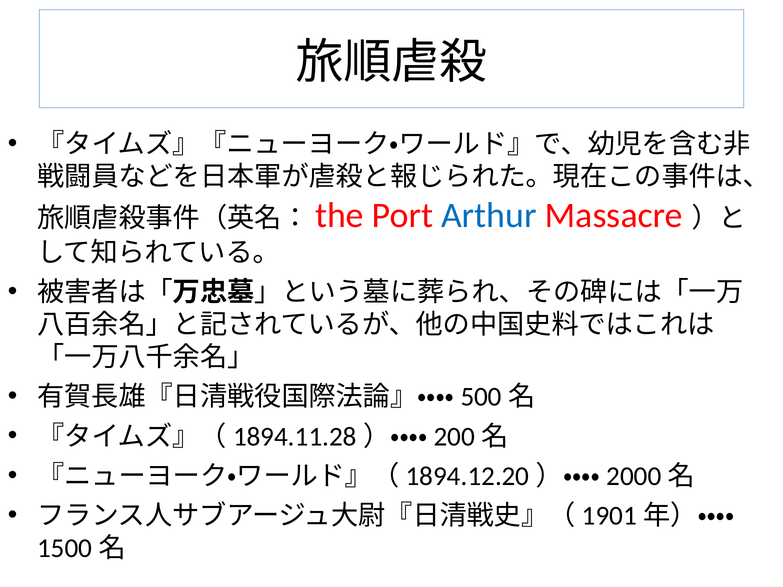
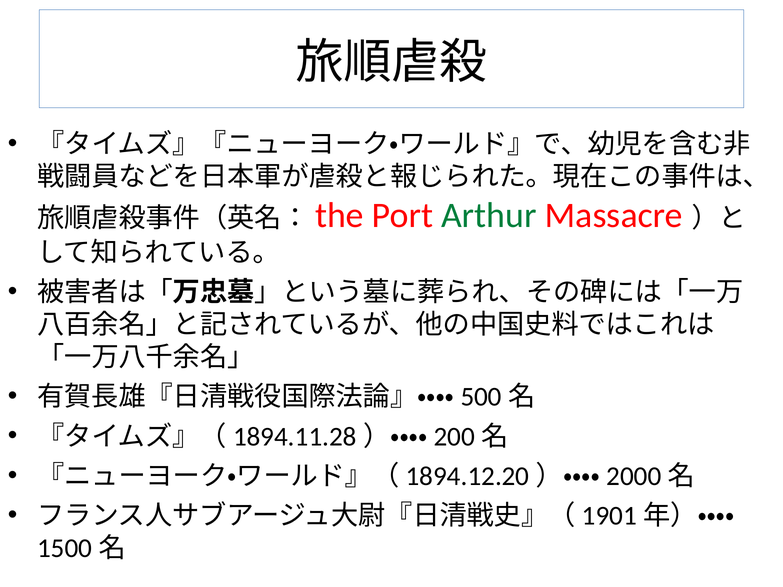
Arthur colour: blue -> green
